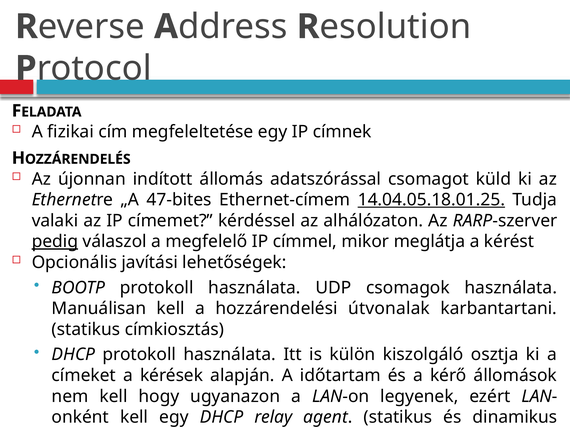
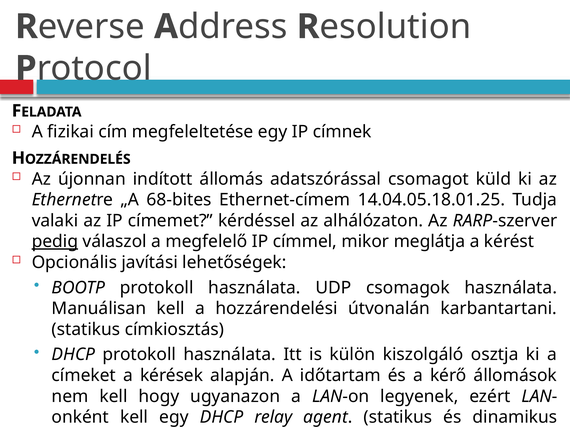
47-bites: 47-bites -> 68-bites
14.04.05.18.01.25 underline: present -> none
útvonalak: útvonalak -> útvonalán
